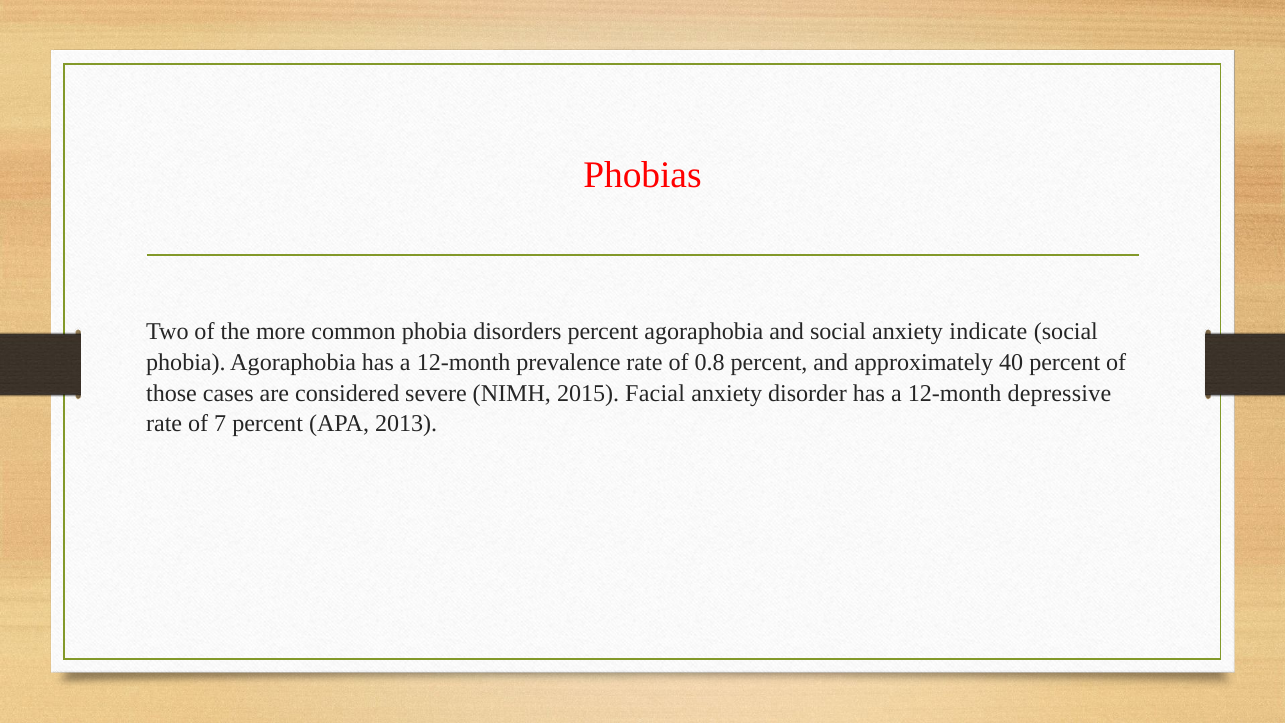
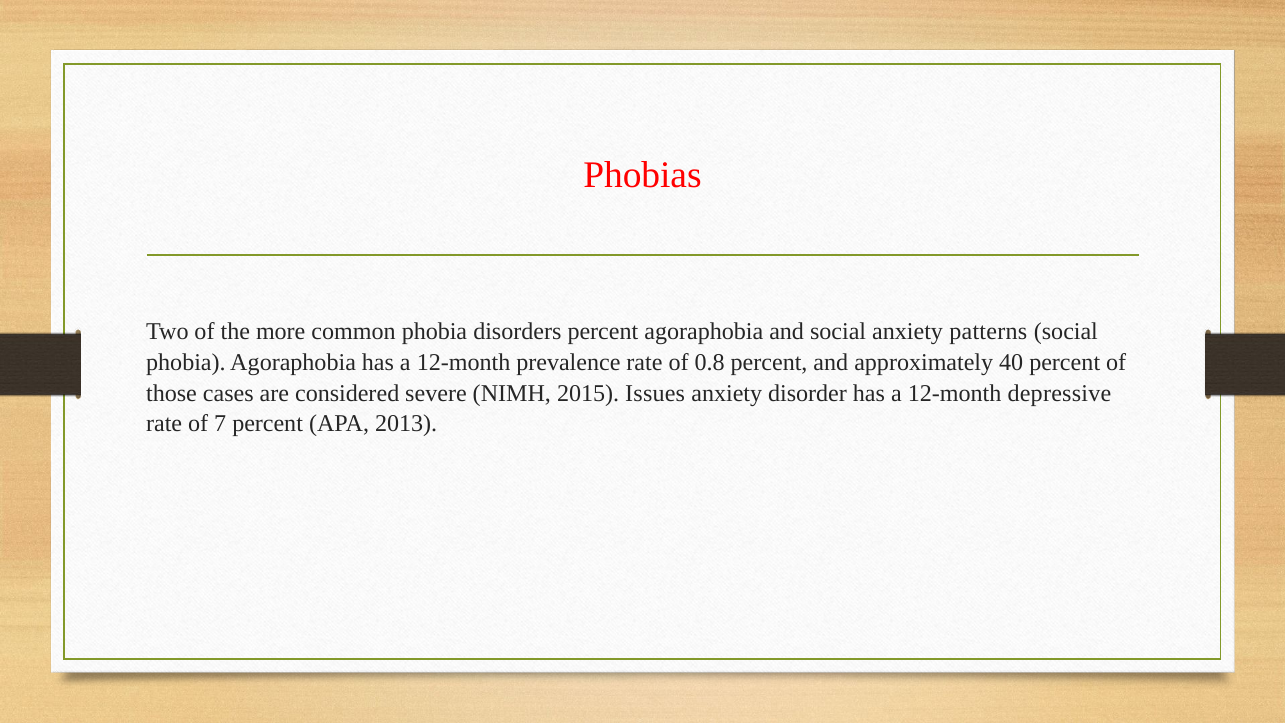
indicate: indicate -> patterns
Facial: Facial -> Issues
